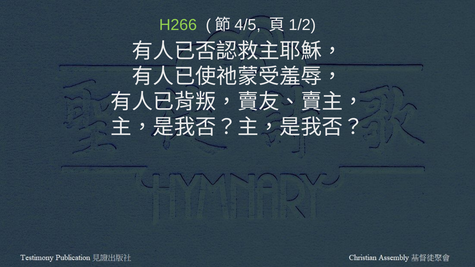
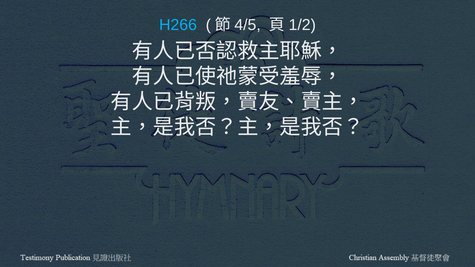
H266 colour: light green -> light blue
